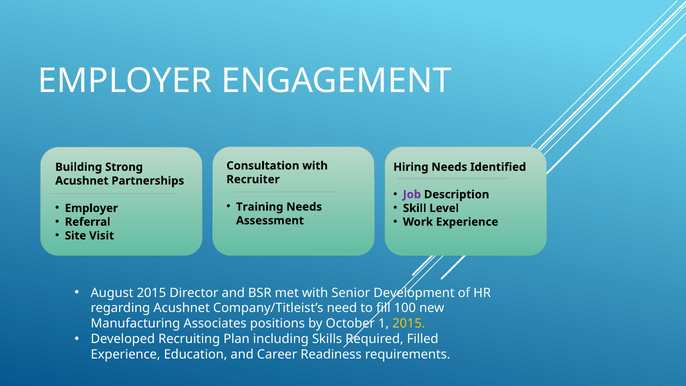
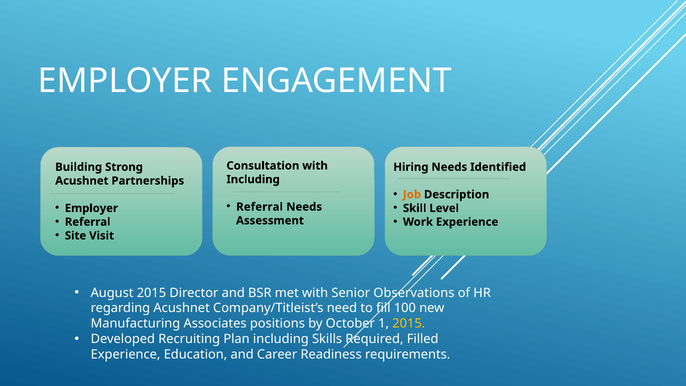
Recruiter at (253, 179): Recruiter -> Including
Job colour: purple -> orange
Training at (260, 207): Training -> Referral
Development: Development -> Observations
